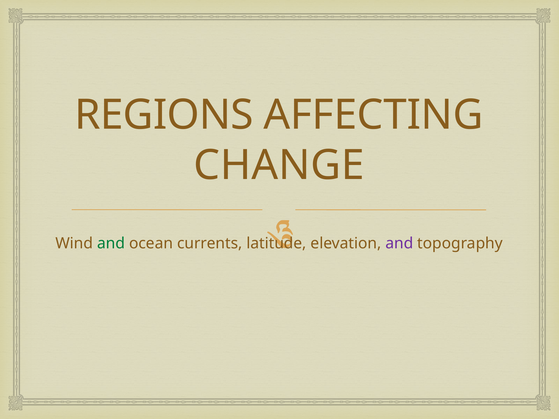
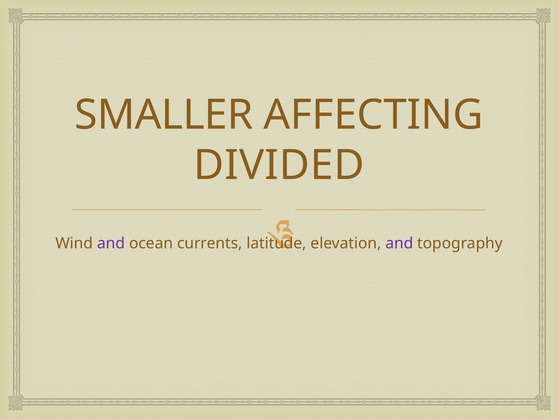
REGIONS: REGIONS -> SMALLER
CHANGE: CHANGE -> DIVIDED
and at (111, 244) colour: green -> purple
